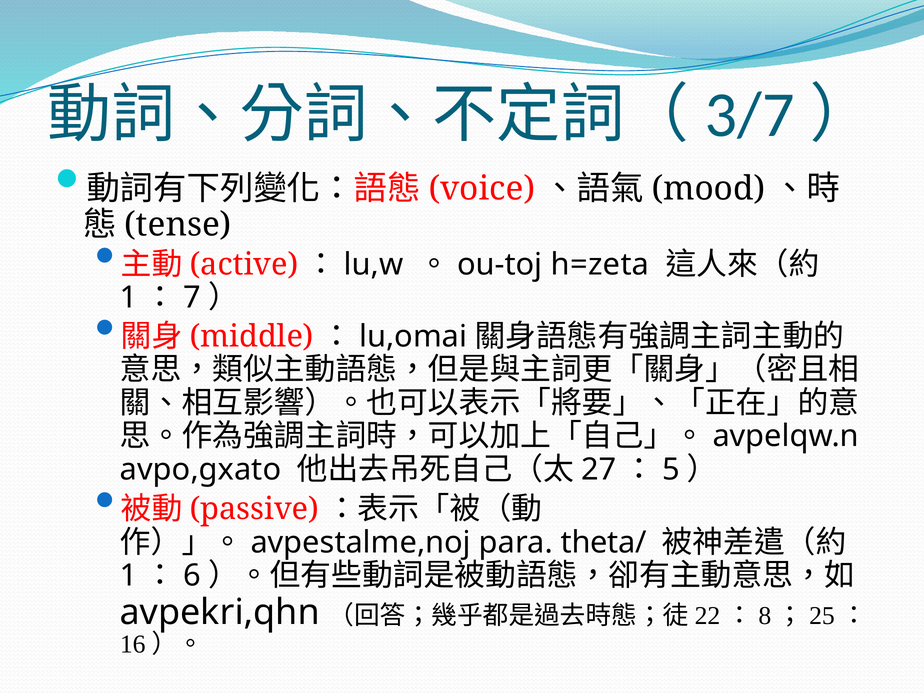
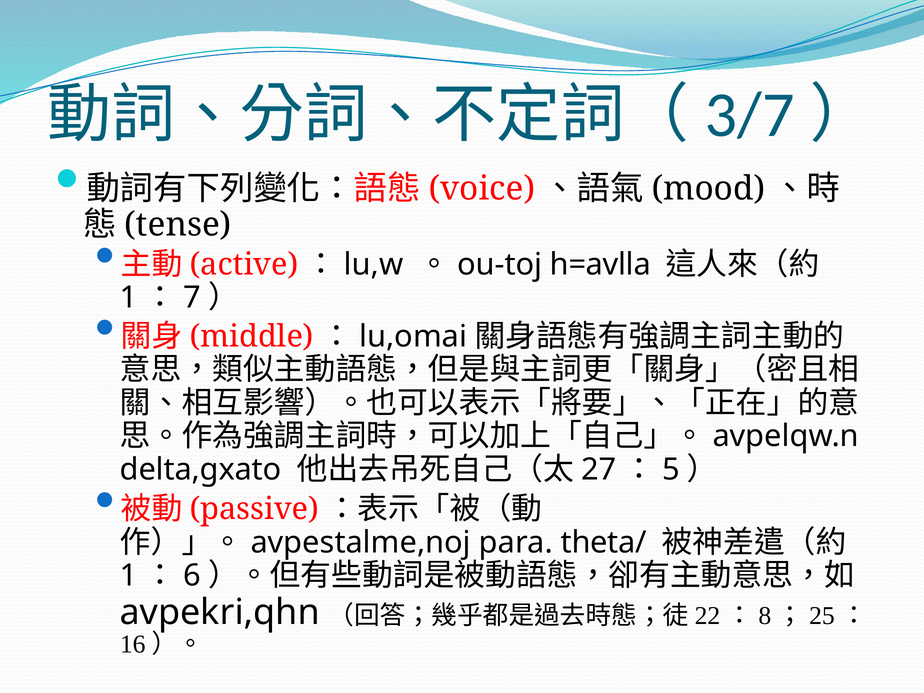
h=zeta: h=zeta -> h=avlla
avpo,gxato: avpo,gxato -> delta,gxato
